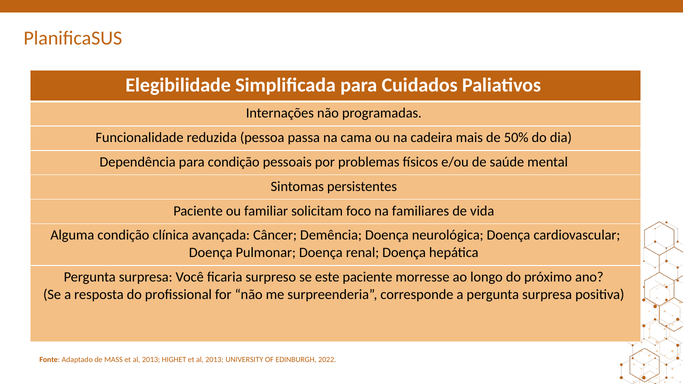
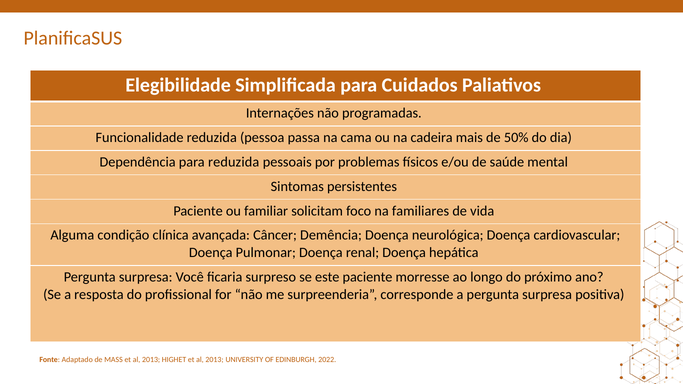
para condição: condição -> reduzida
